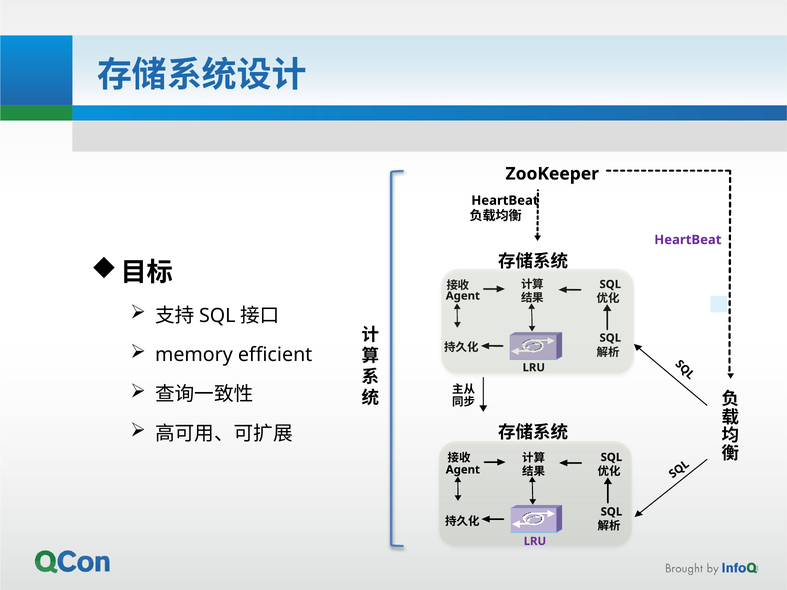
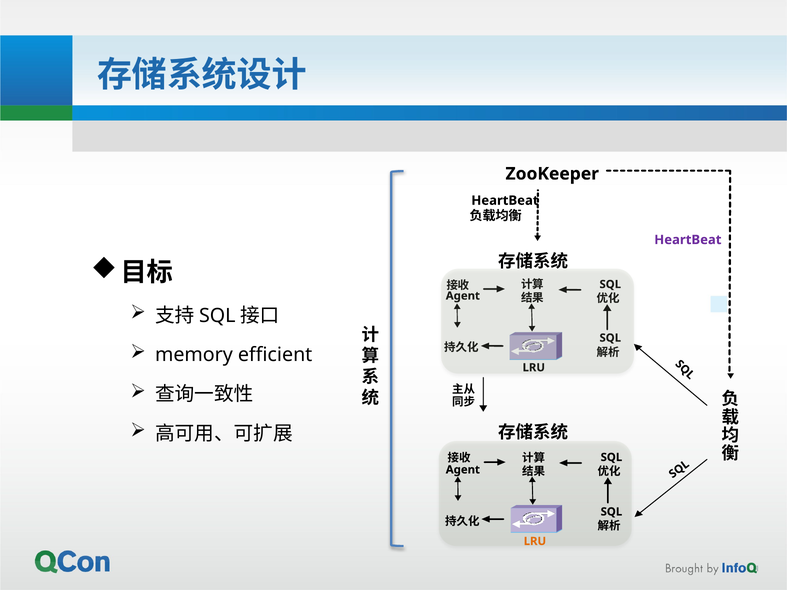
LRU at (535, 541) colour: purple -> orange
